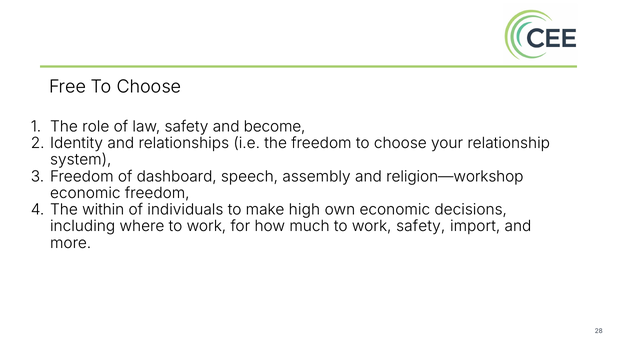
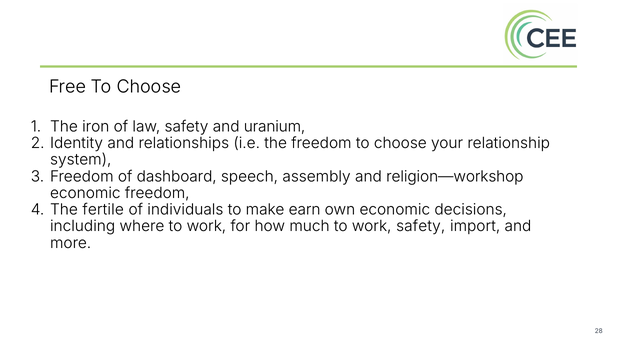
role: role -> iron
become: become -> uranium
within: within -> fertile
high: high -> earn
